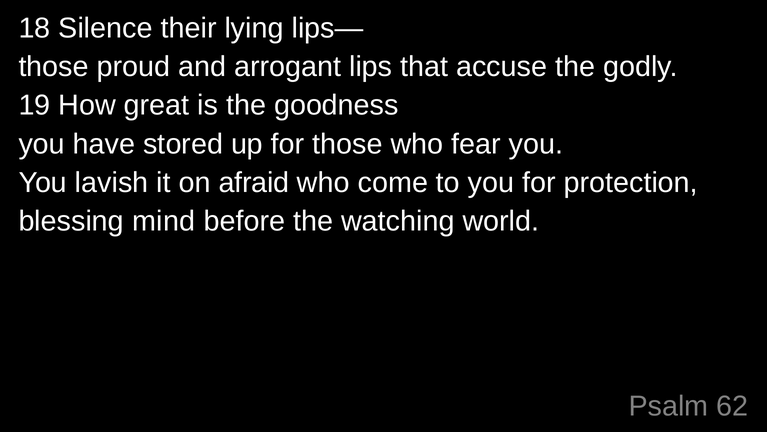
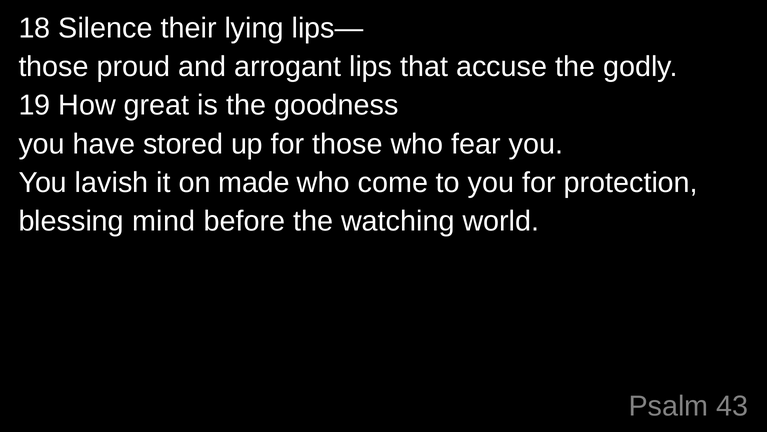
afraid: afraid -> made
62: 62 -> 43
